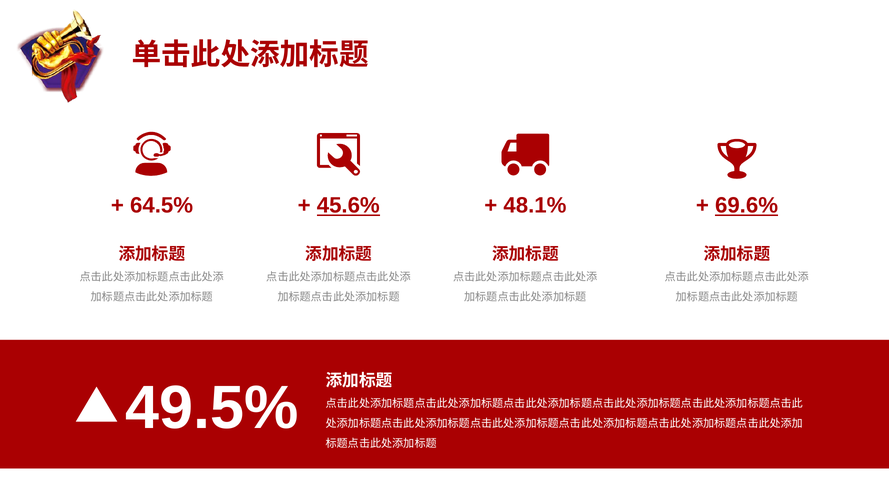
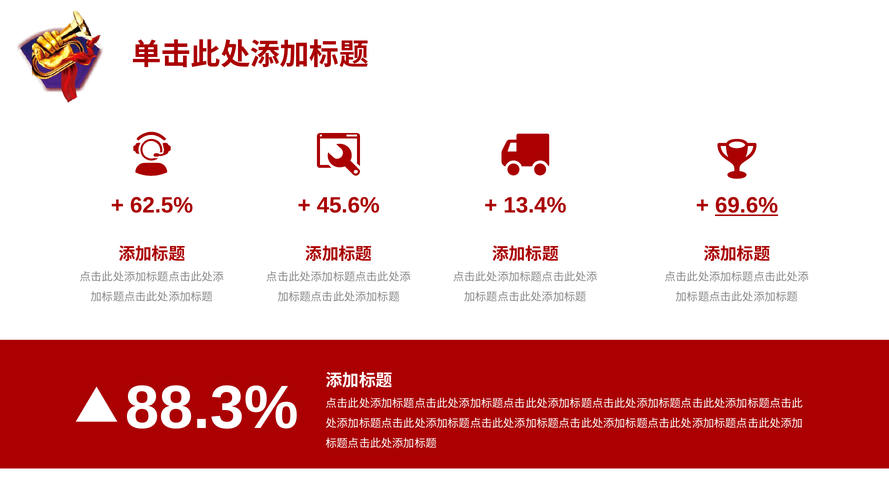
64.5%: 64.5% -> 62.5%
45.6% underline: present -> none
48.1%: 48.1% -> 13.4%
49.5%: 49.5% -> 88.3%
